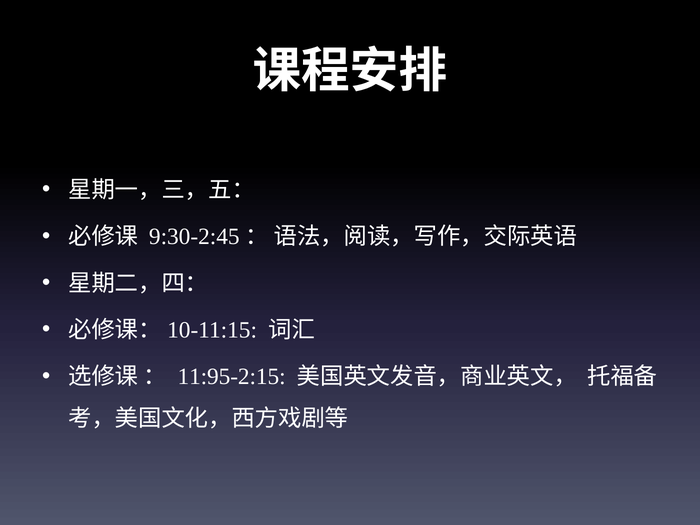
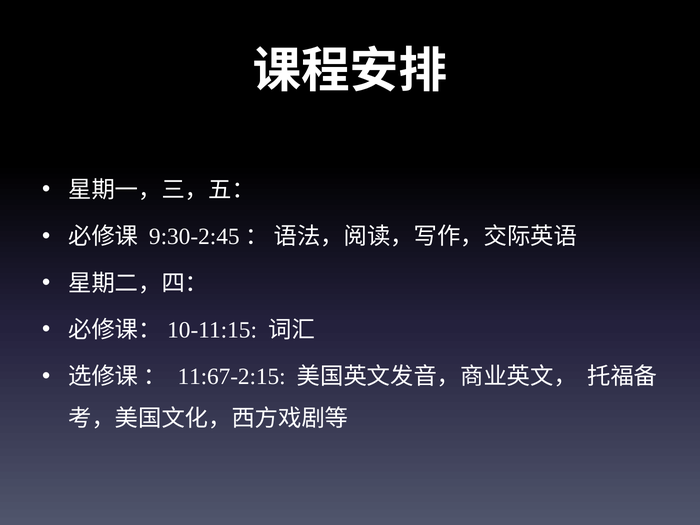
11:95-2:15: 11:95-2:15 -> 11:67-2:15
